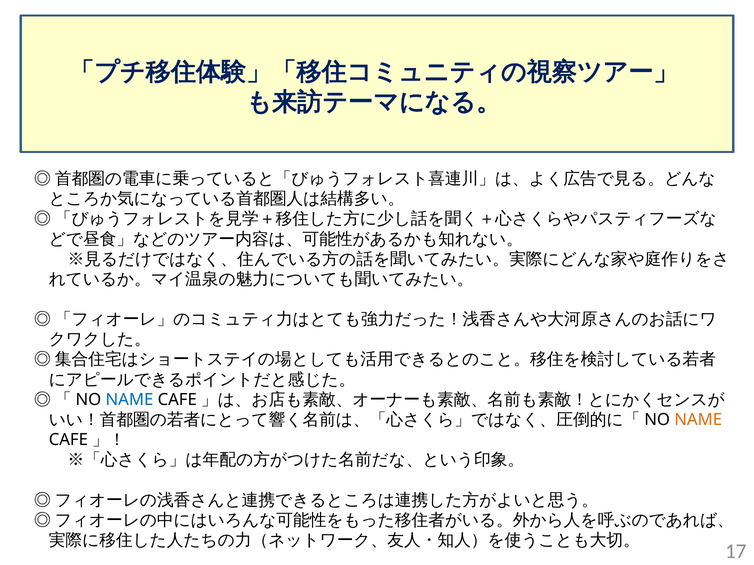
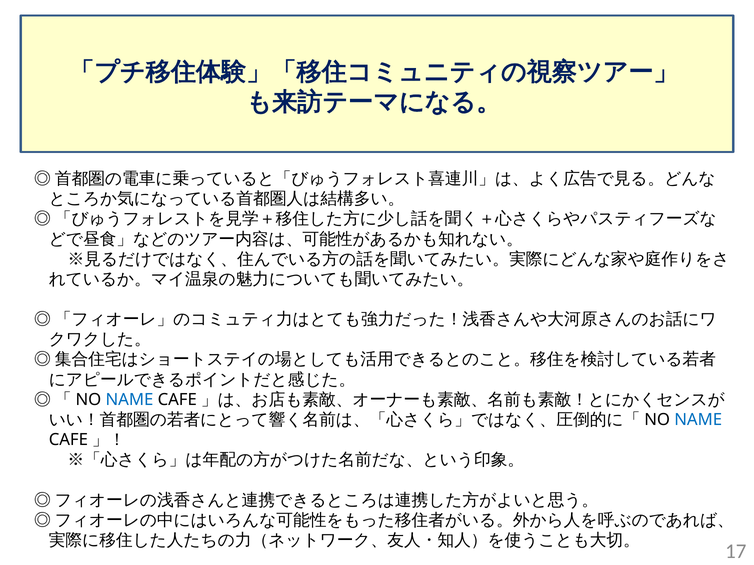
NAME at (698, 420) colour: orange -> blue
